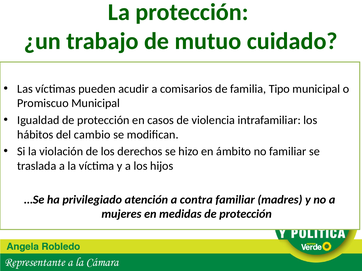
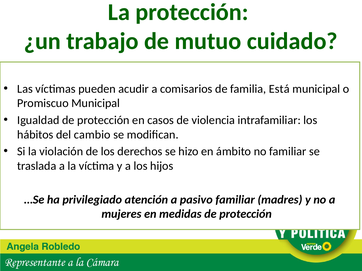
Tipo: Tipo -> Está
contra: contra -> pasivo
